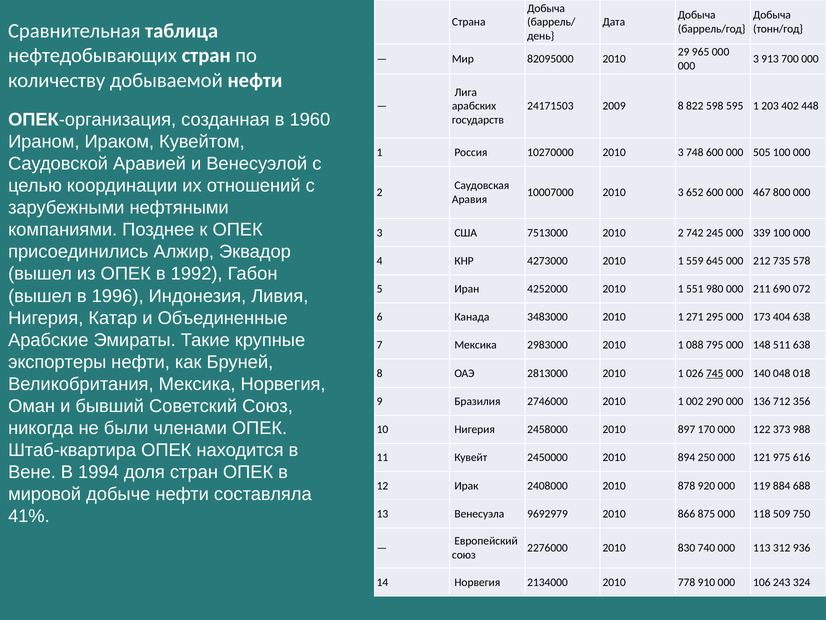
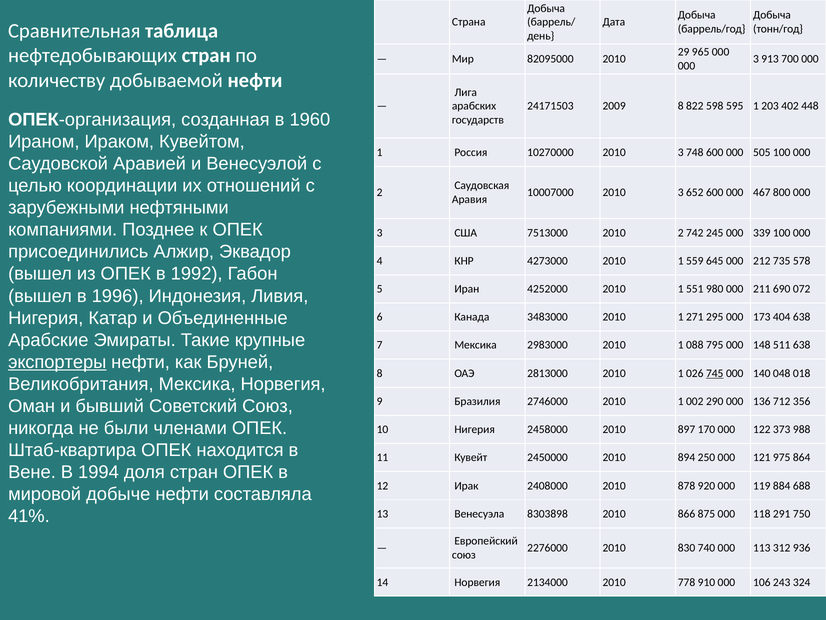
экспортеры underline: none -> present
616: 616 -> 864
9692979: 9692979 -> 8303898
509: 509 -> 291
